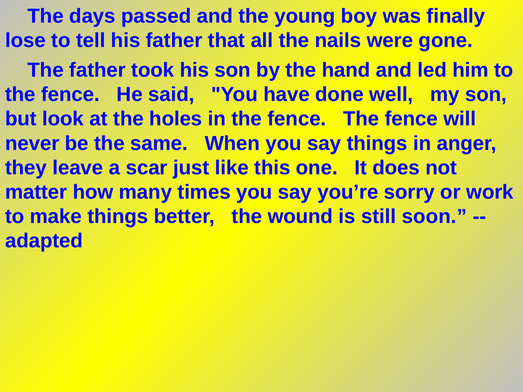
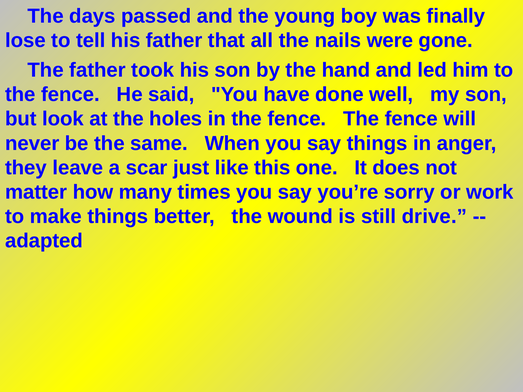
soon: soon -> drive
